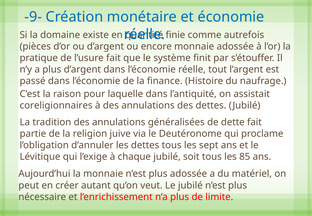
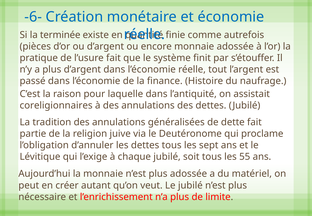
-9-: -9- -> -6-
domaine: domaine -> terminée
85: 85 -> 55
